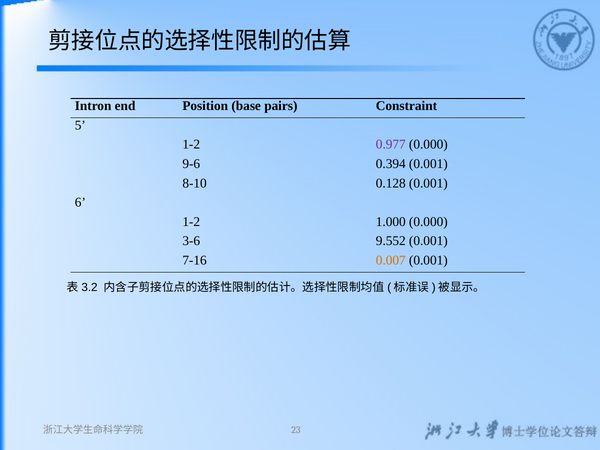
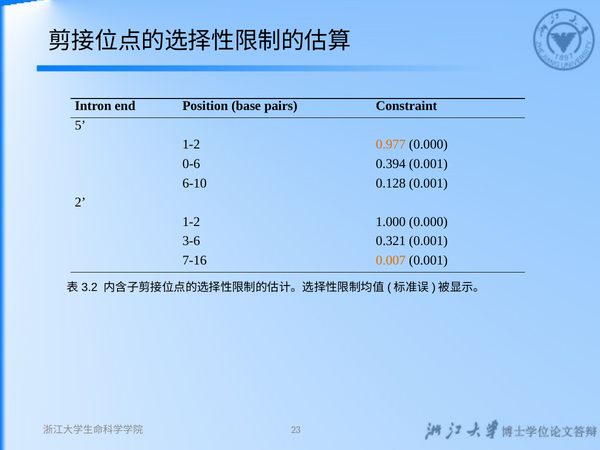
0.977 colour: purple -> orange
9-6: 9-6 -> 0-6
8-10: 8-10 -> 6-10
6: 6 -> 2
9.552: 9.552 -> 0.321
